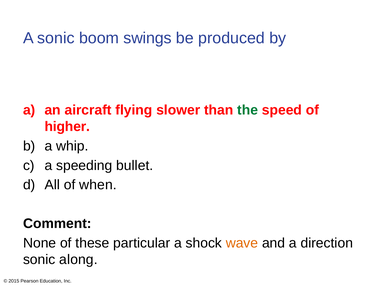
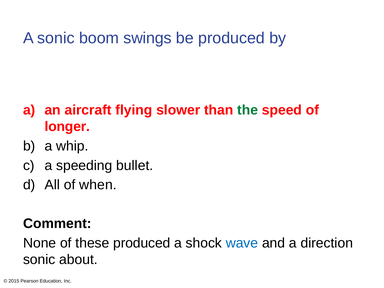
higher: higher -> longer
these particular: particular -> produced
wave colour: orange -> blue
along: along -> about
